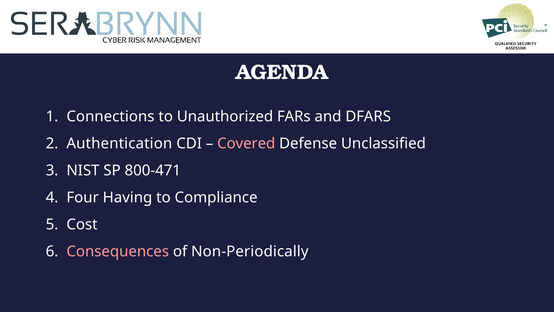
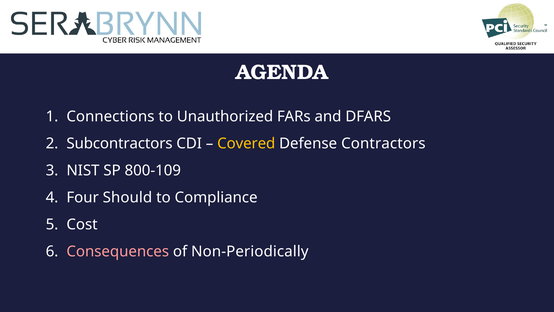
Authentication: Authentication -> Subcontractors
Covered colour: pink -> yellow
Unclassified: Unclassified -> Contractors
800-471: 800-471 -> 800-109
Having: Having -> Should
